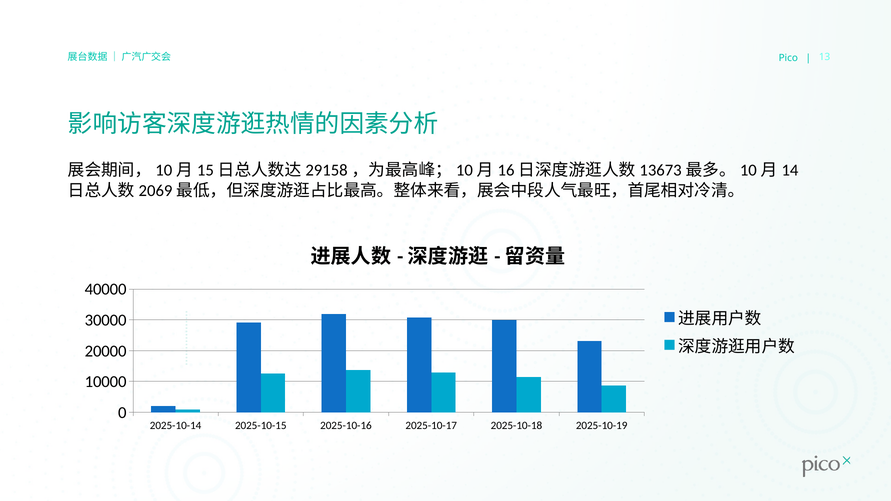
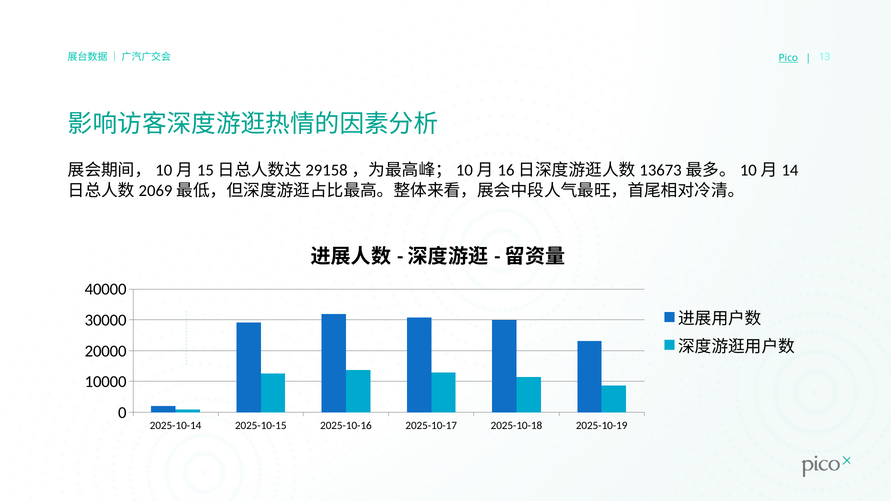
Pico underline: none -> present
